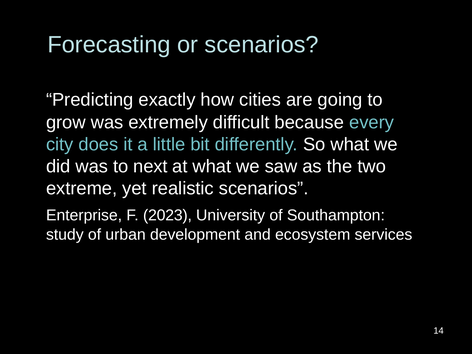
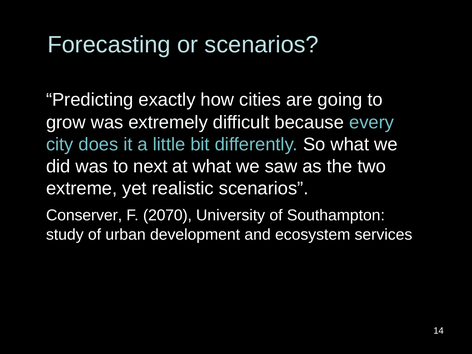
Enterprise: Enterprise -> Conserver
2023: 2023 -> 2070
